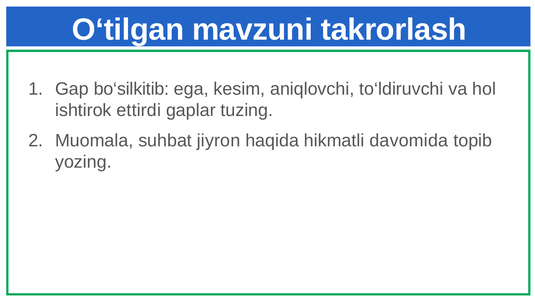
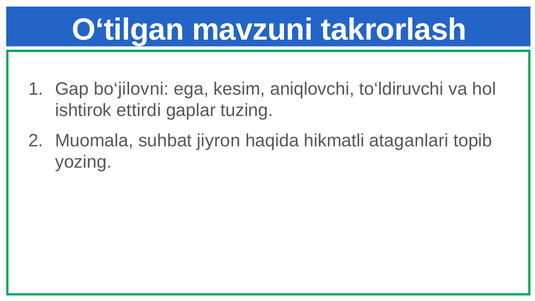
bo‘silkitib: bo‘silkitib -> bo‘jilovni
davomida: davomida -> ataganlari
